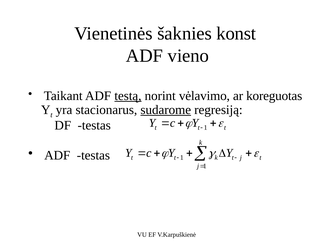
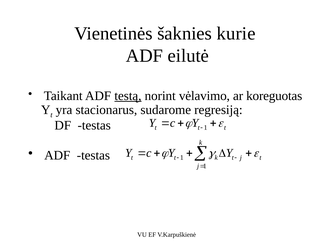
konst: konst -> kurie
vieno: vieno -> eilutė
sudarome underline: present -> none
